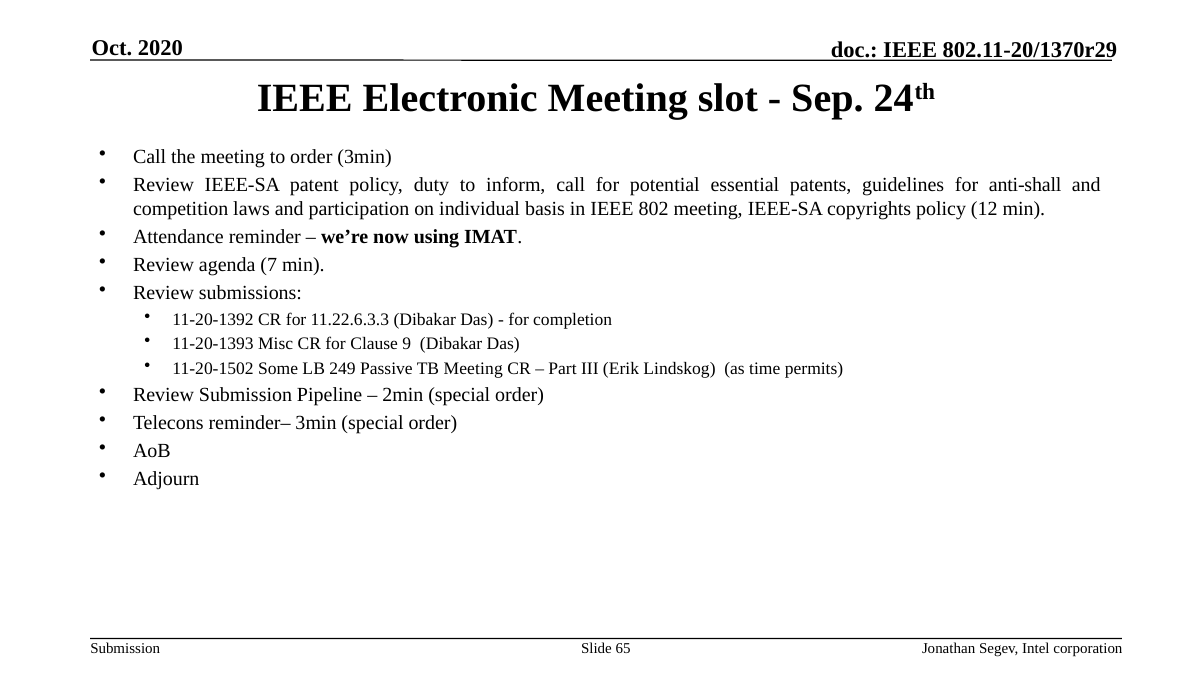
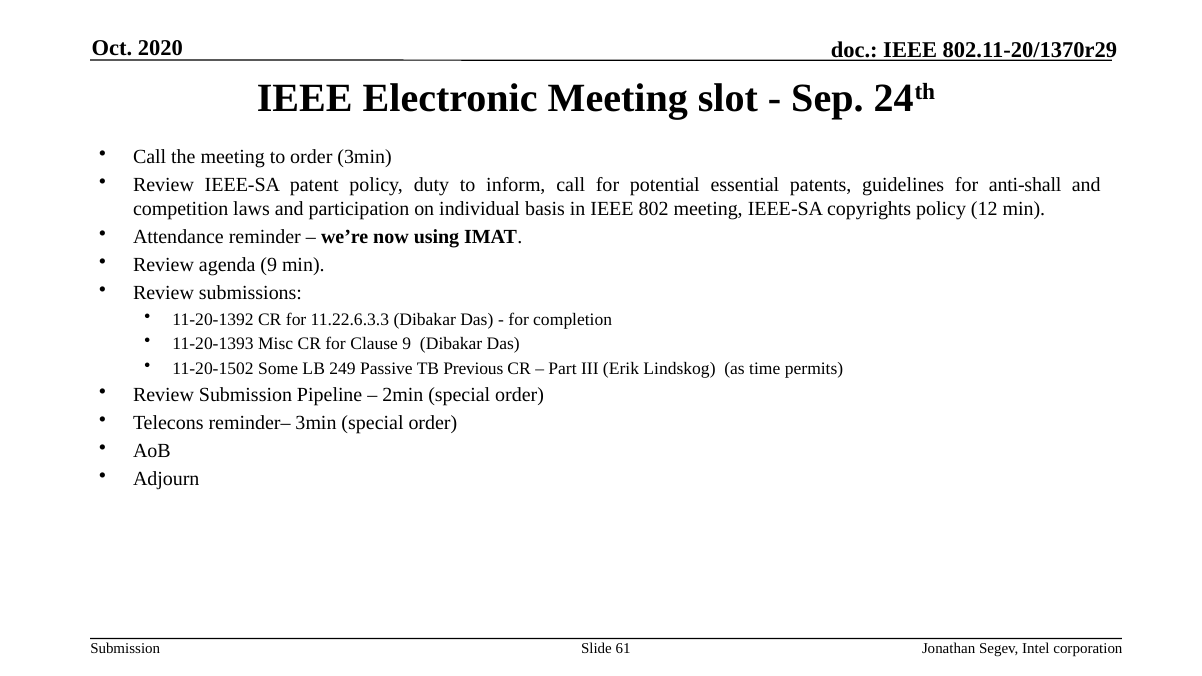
agenda 7: 7 -> 9
TB Meeting: Meeting -> Previous
65: 65 -> 61
